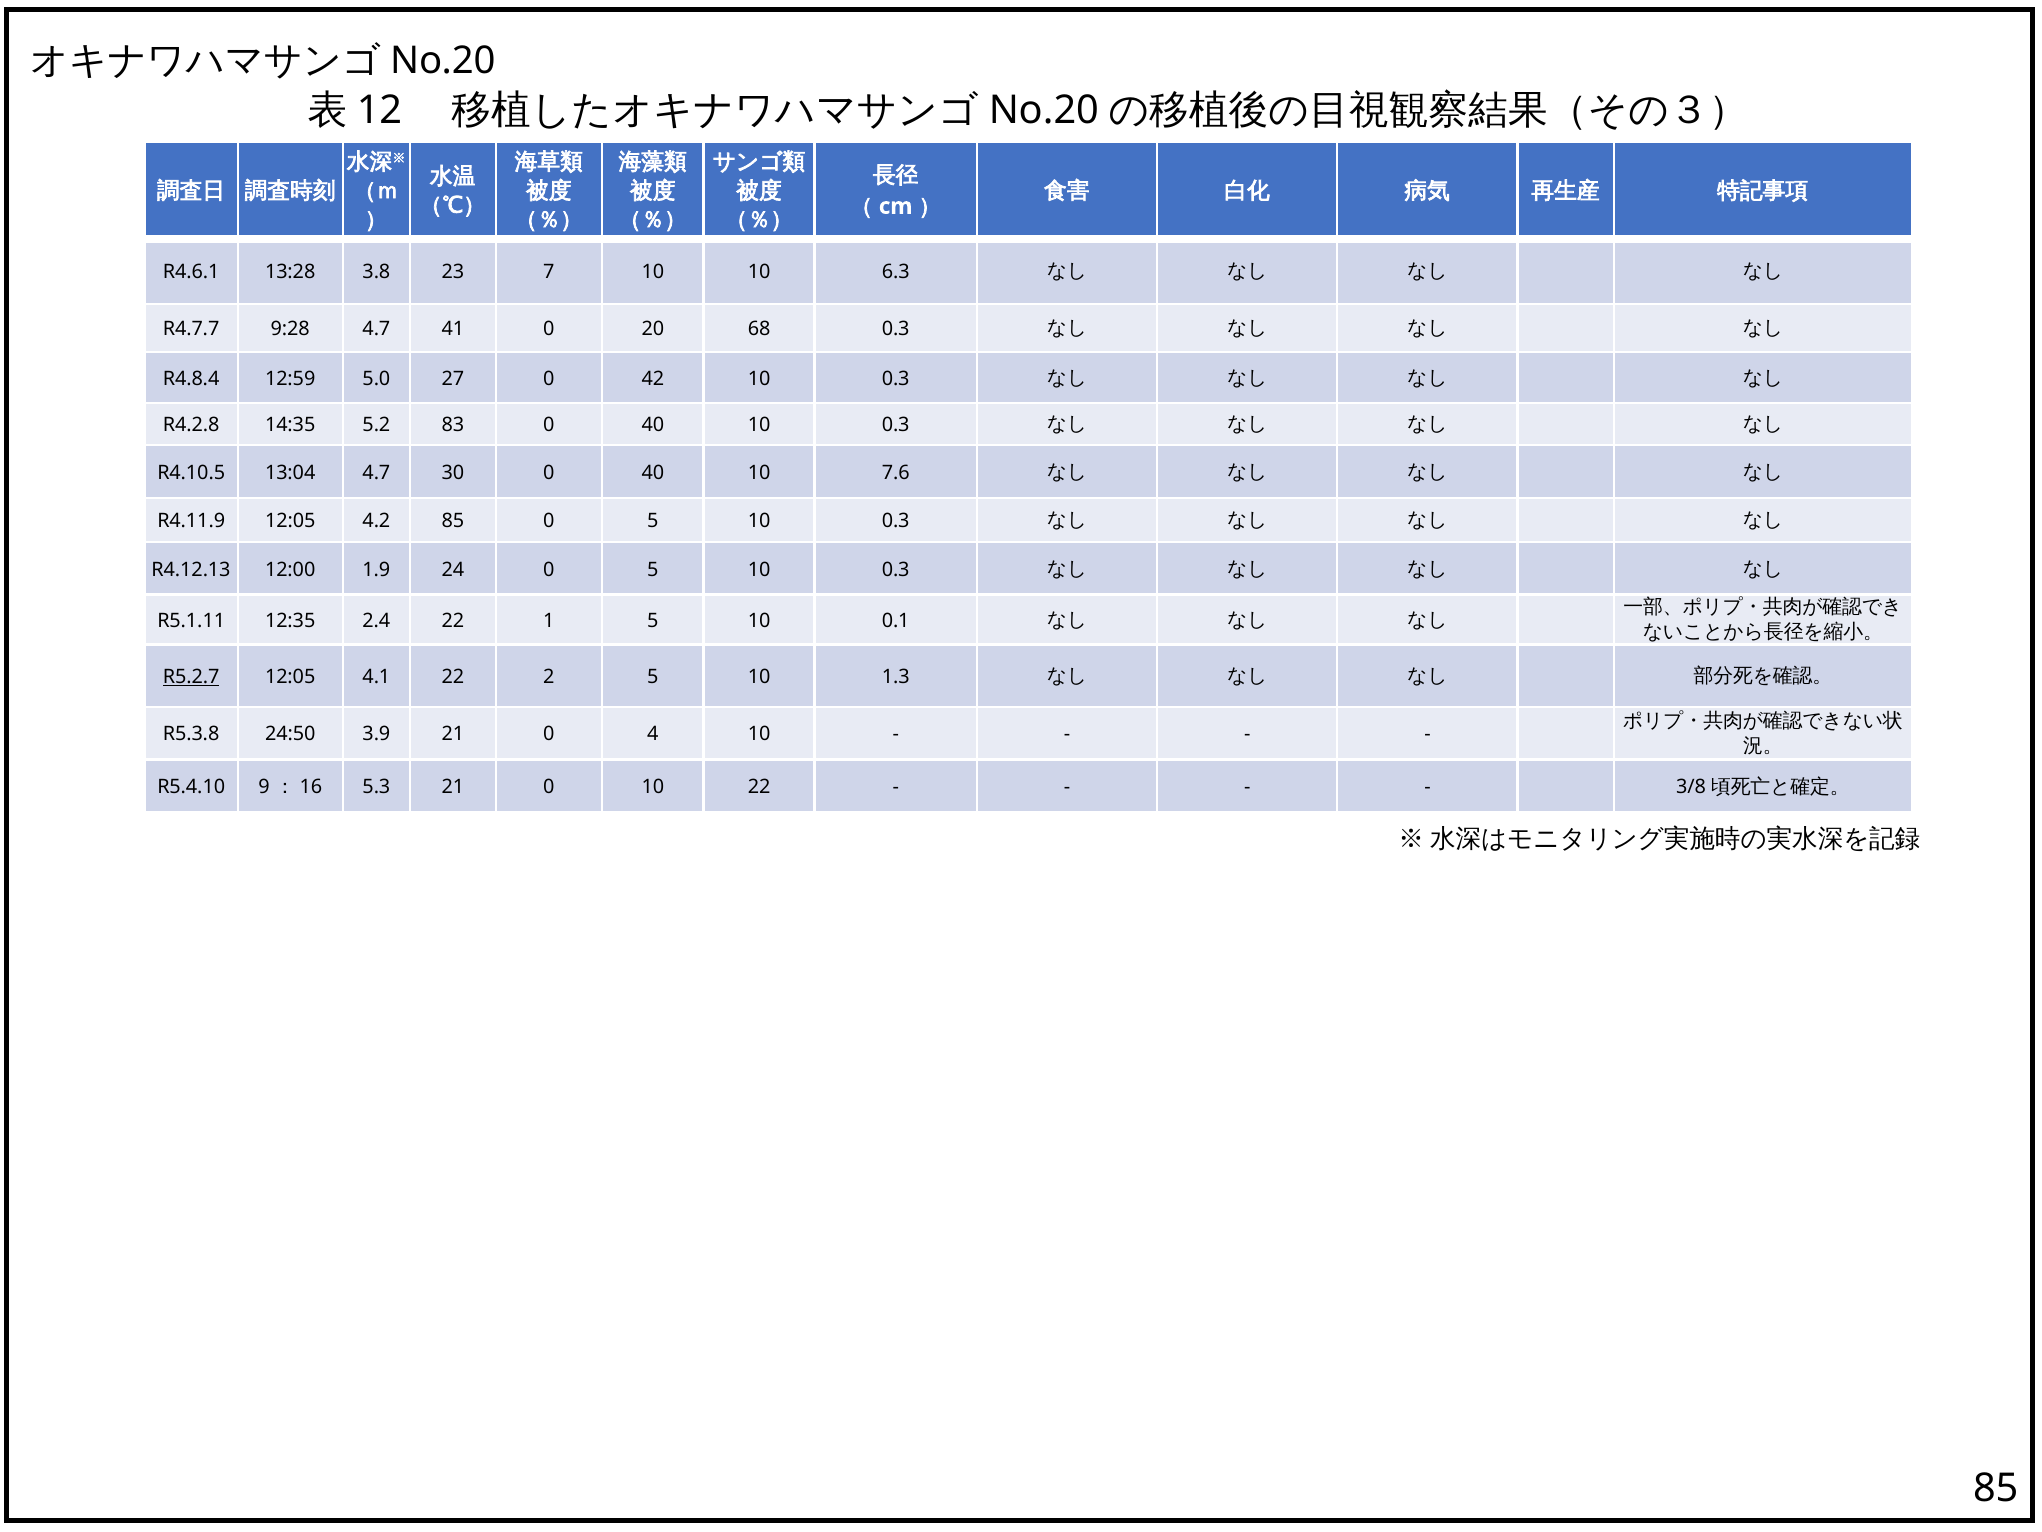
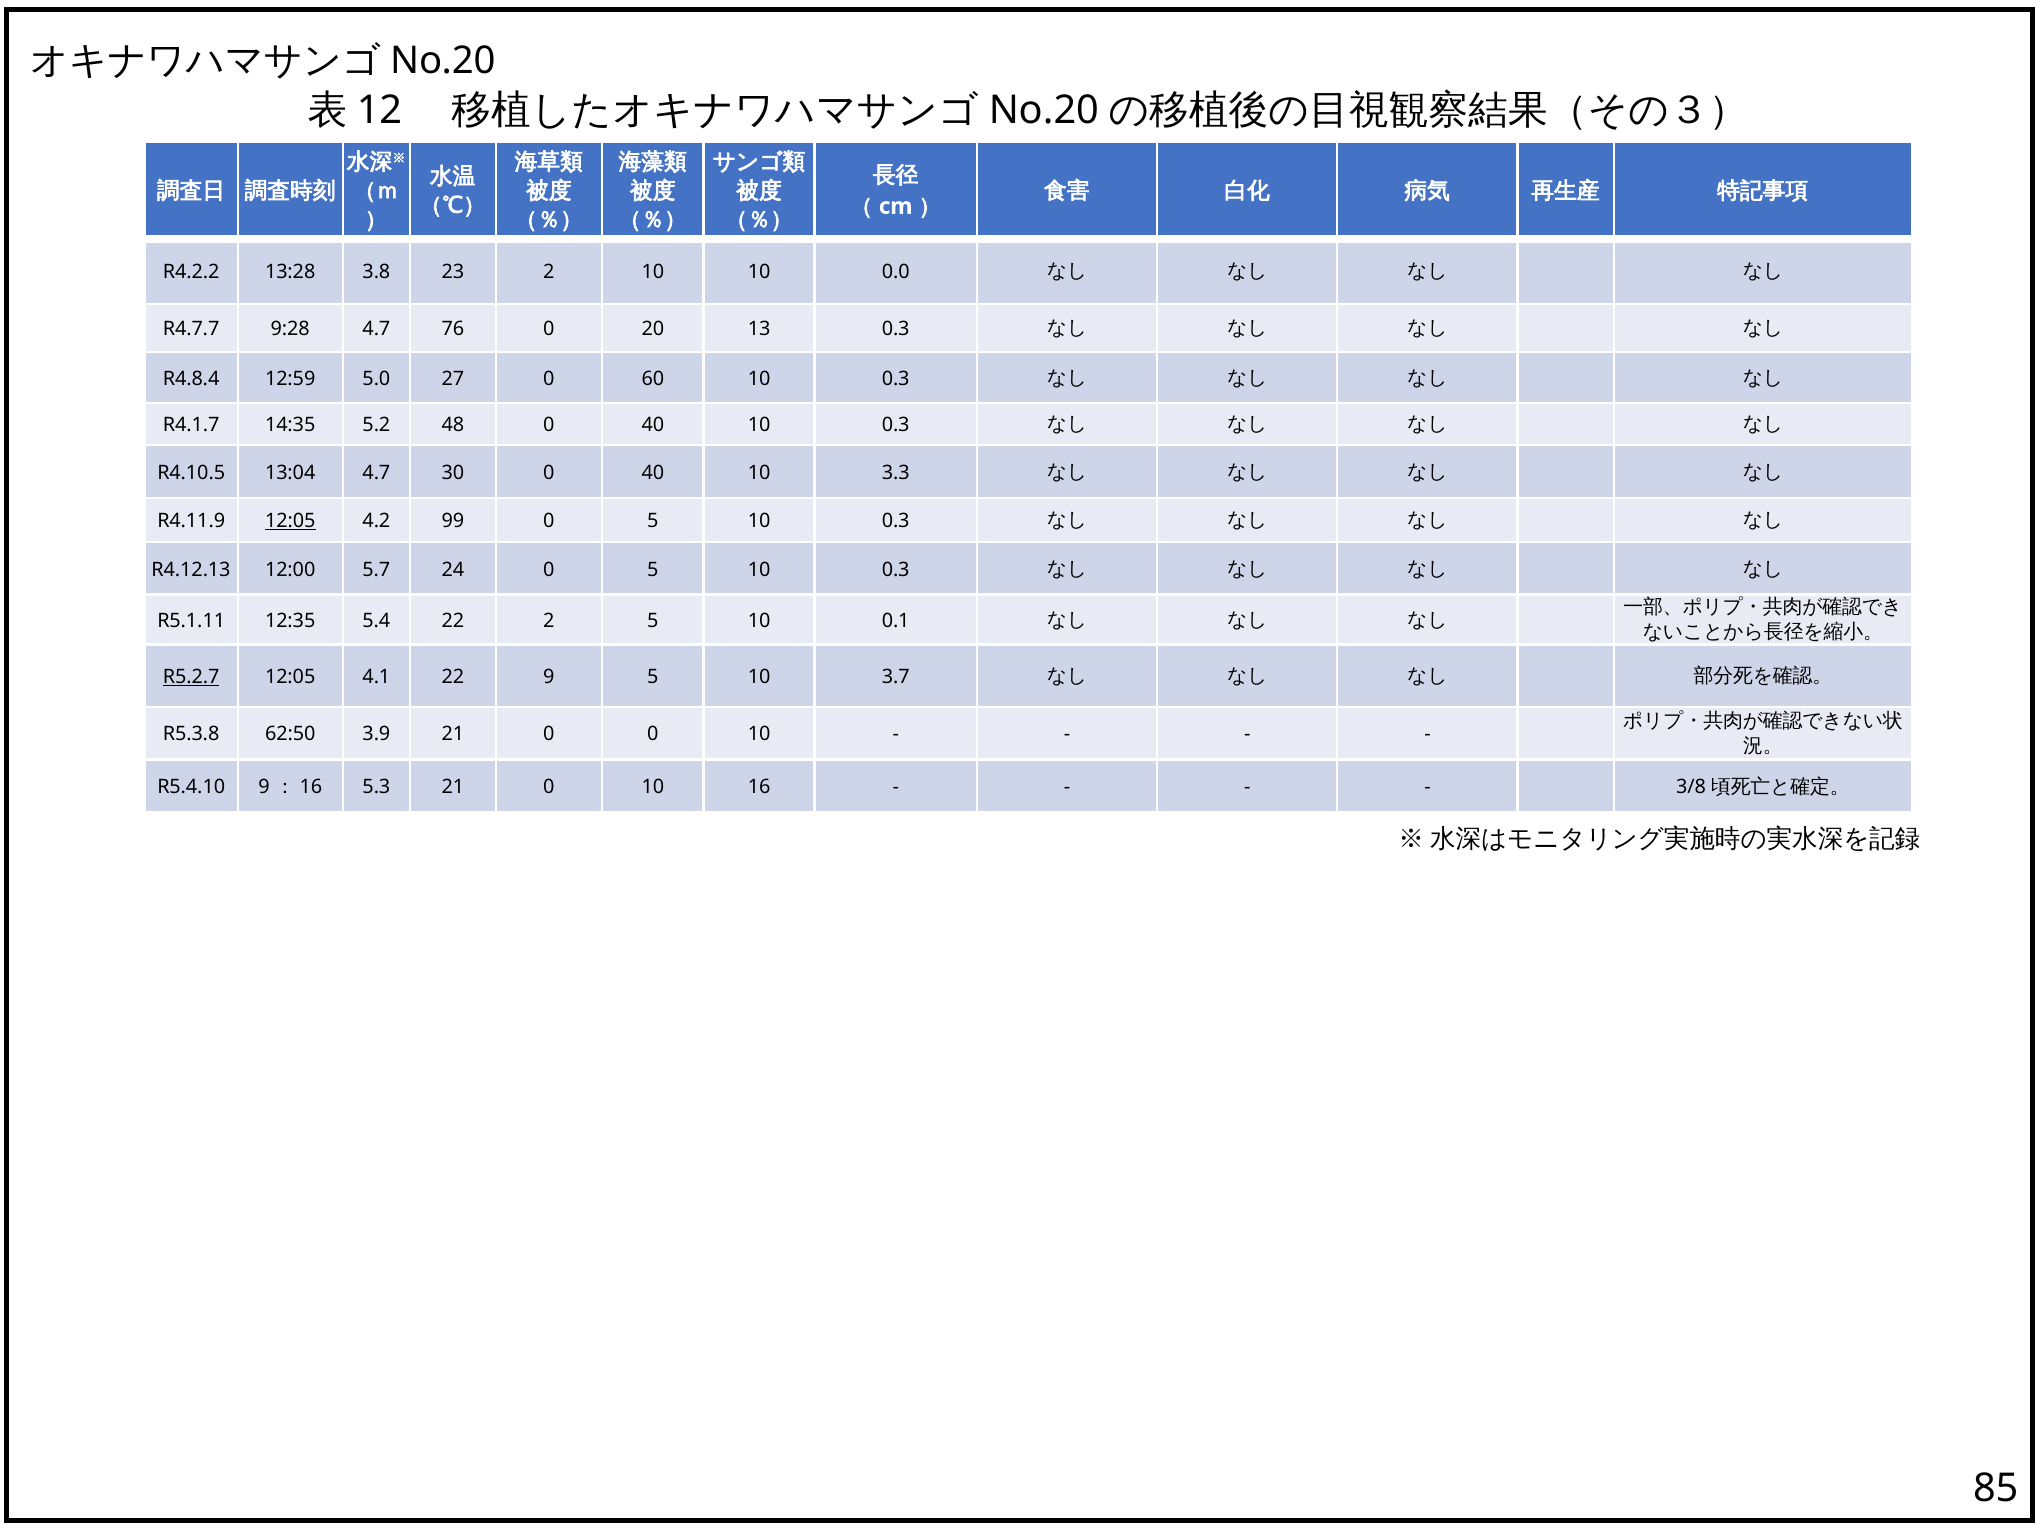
R4.6.1: R4.6.1 -> R4.2.2
23 7: 7 -> 2
6.3: 6.3 -> 0.0
41: 41 -> 76
68: 68 -> 13
42: 42 -> 60
R4.2.8: R4.2.8 -> R4.1.7
83: 83 -> 48
7.6: 7.6 -> 3.3
12:05 at (290, 521) underline: none -> present
4.2 85: 85 -> 99
1.9: 1.9 -> 5.7
2.4: 2.4 -> 5.4
22 1: 1 -> 2
22 2: 2 -> 9
1.3: 1.3 -> 3.7
24:50: 24:50 -> 62:50
0 4: 4 -> 0
10 22: 22 -> 16
